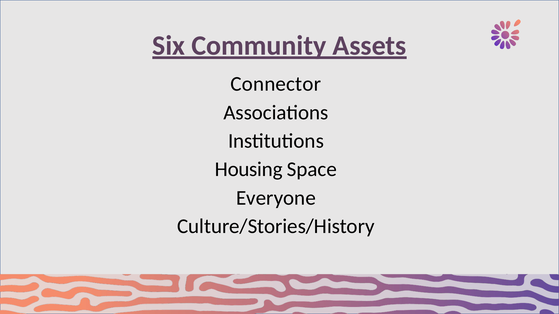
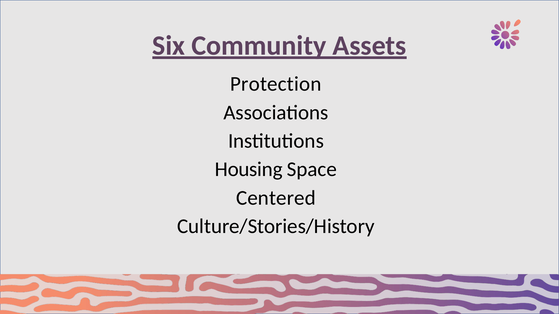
Connector: Connector -> Protection
Everyone: Everyone -> Centered
